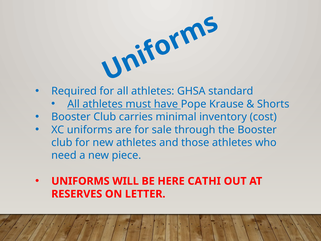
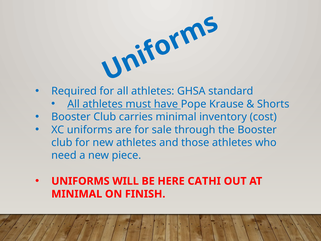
RESERVES at (77, 194): RESERVES -> MINIMAL
LETTER: LETTER -> FINISH
